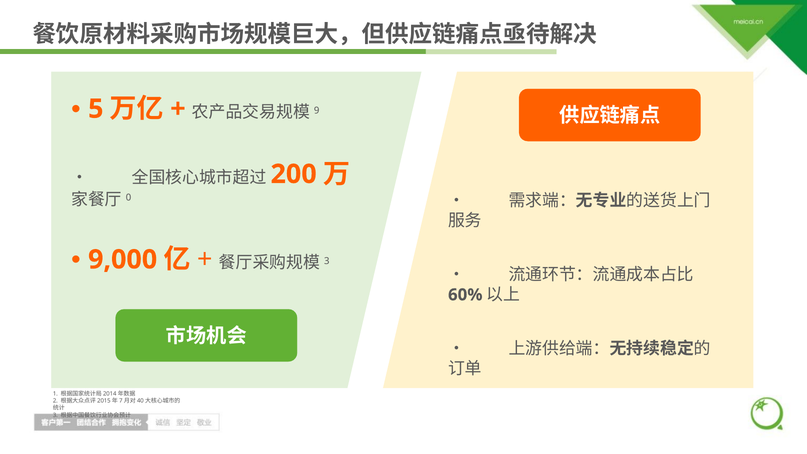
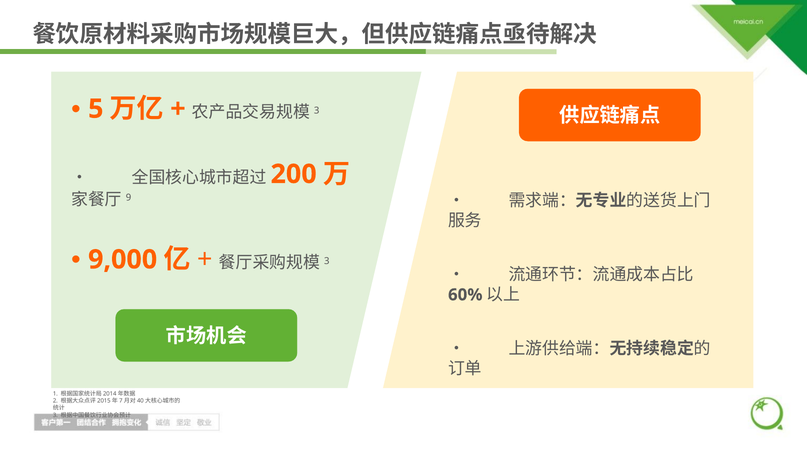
9 at (317, 110): 9 -> 3
0: 0 -> 9
